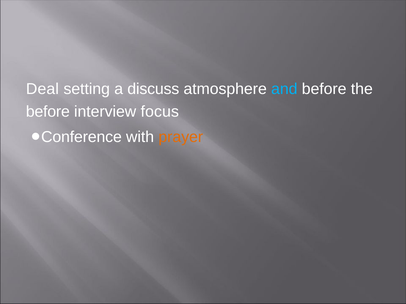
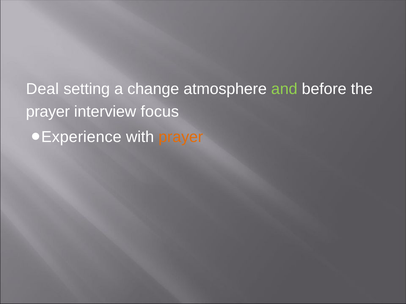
discuss: discuss -> change
and colour: light blue -> light green
before at (48, 112): before -> prayer
Conference: Conference -> Experience
